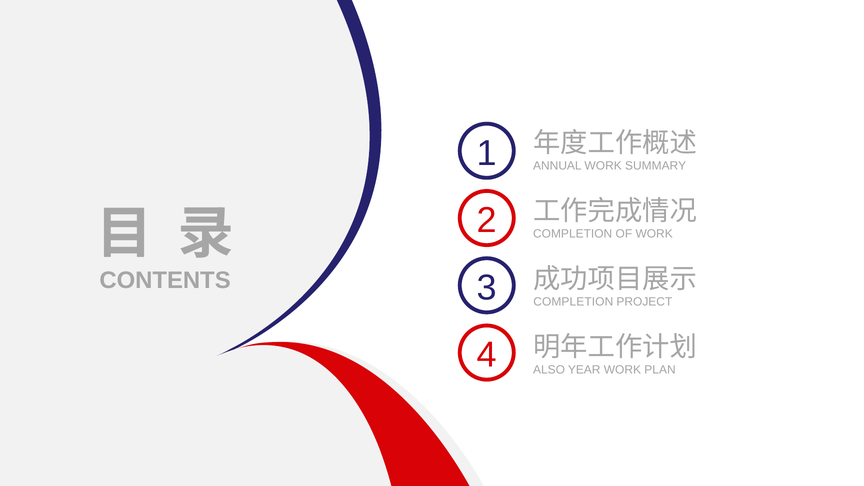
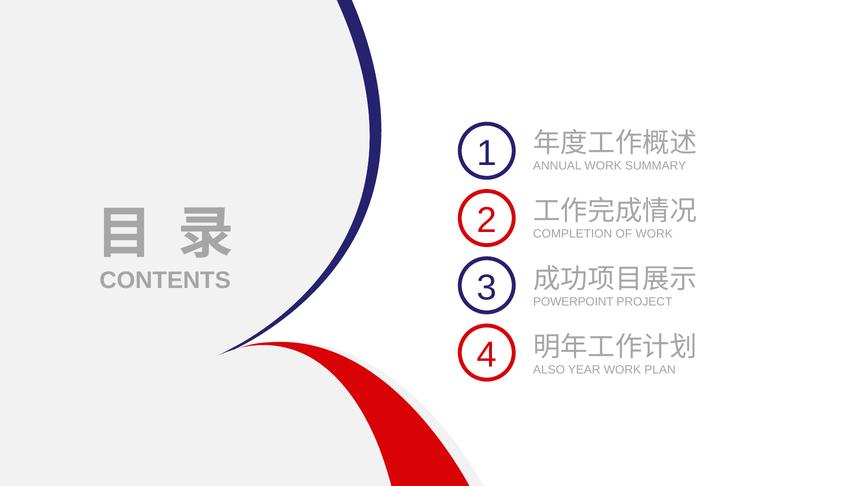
COMPLETION at (573, 302): COMPLETION -> POWERPOINT
